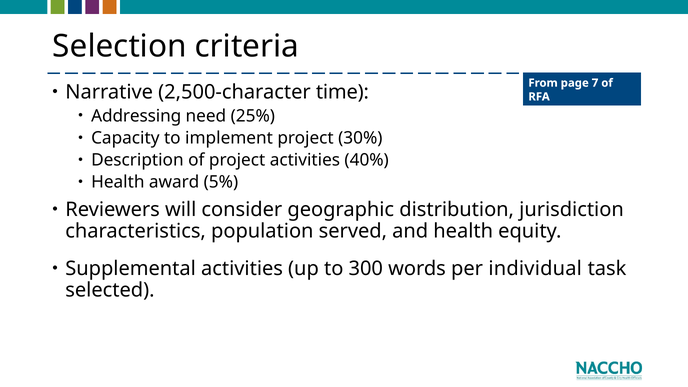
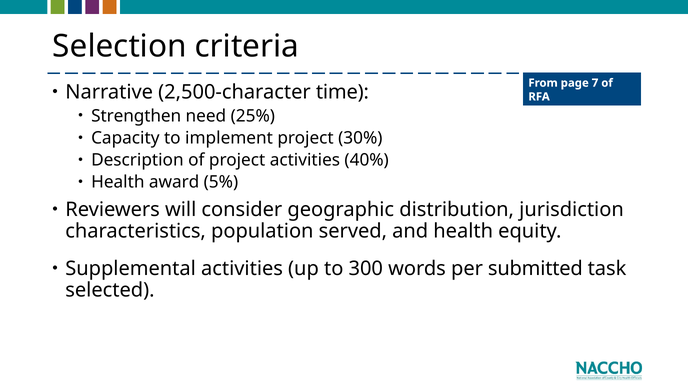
Addressing: Addressing -> Strengthen
individual: individual -> submitted
